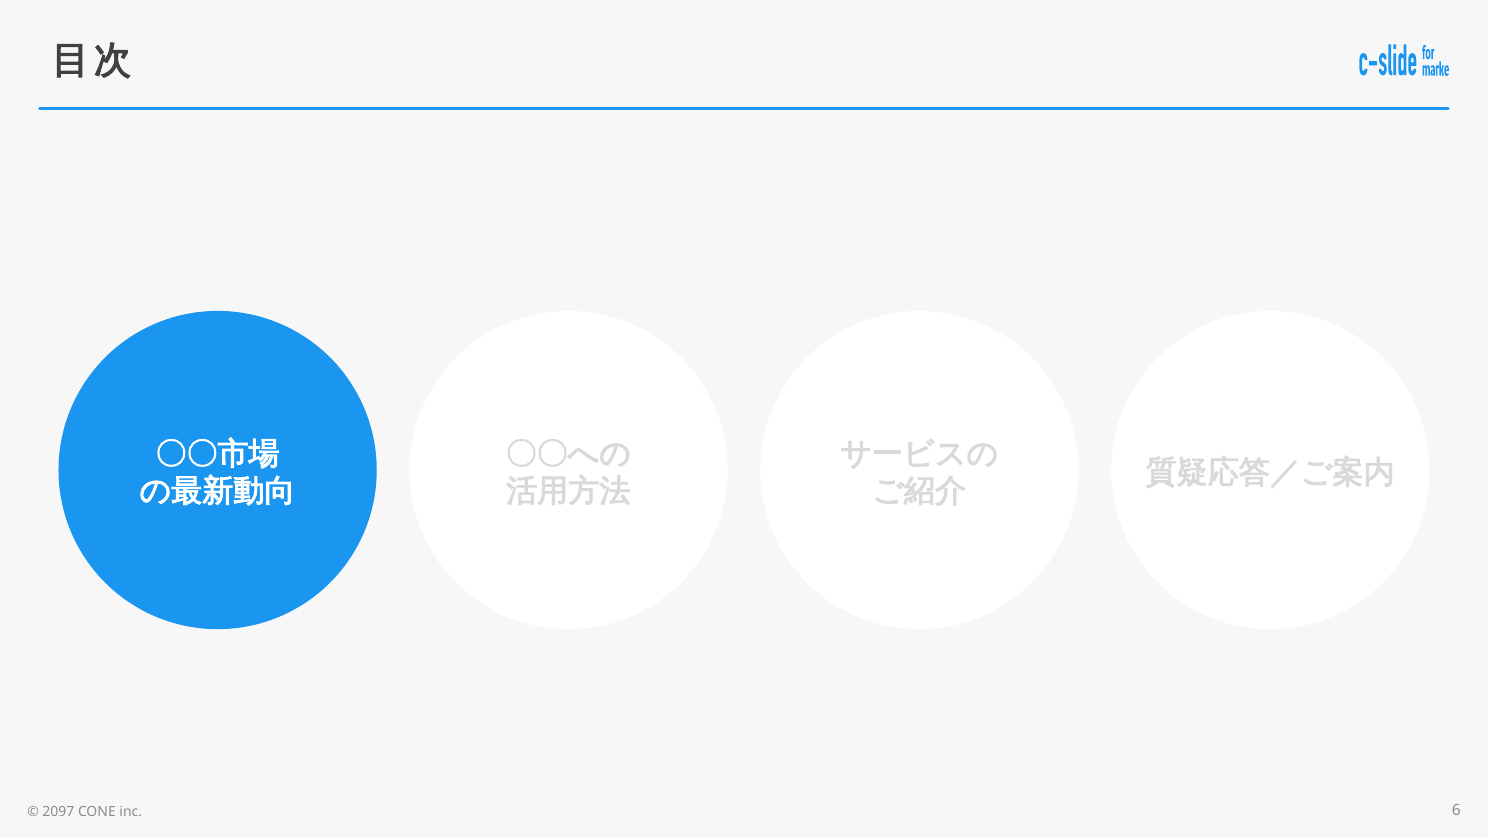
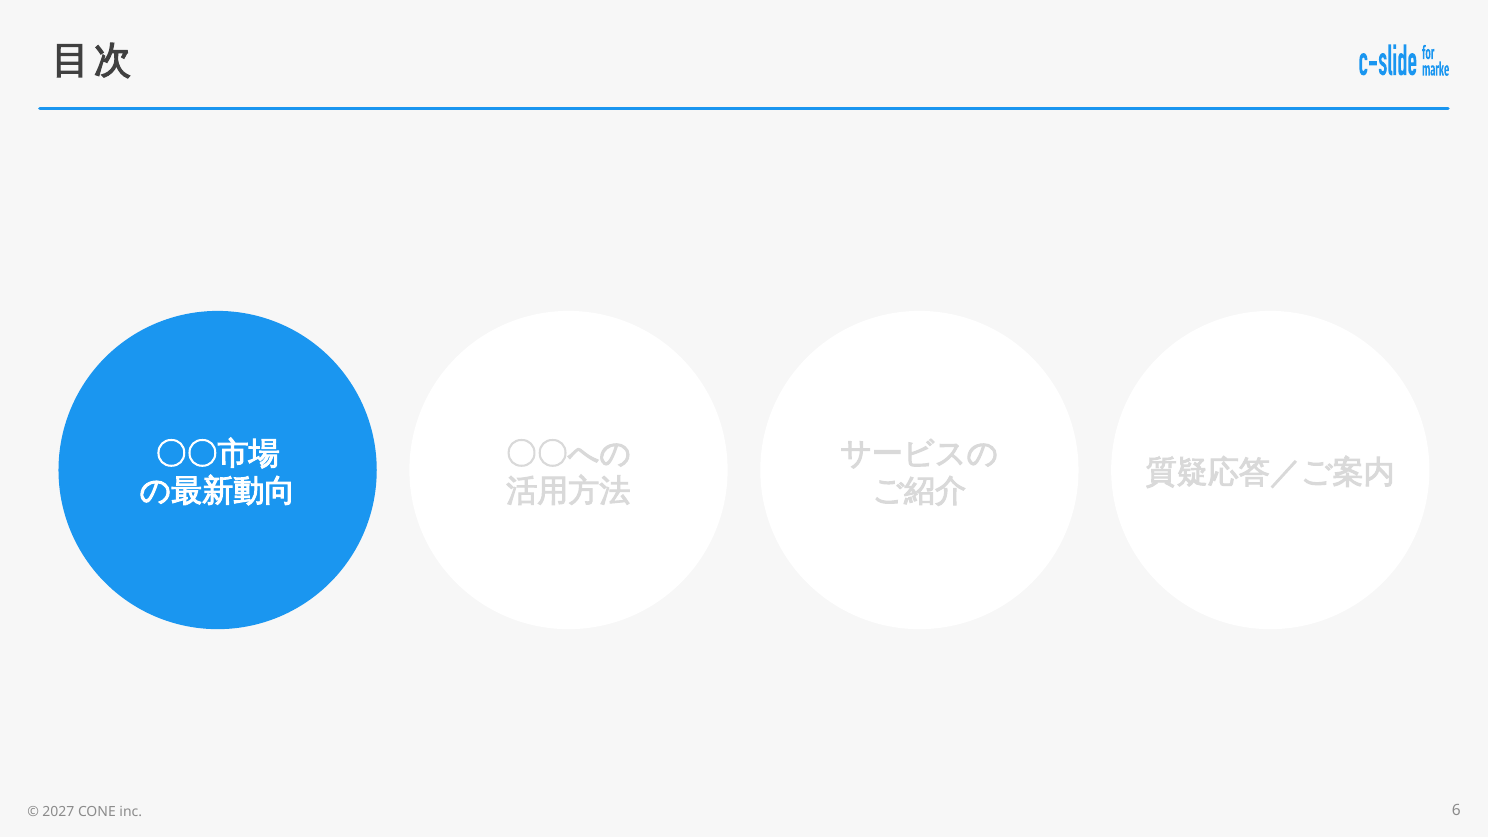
2097: 2097 -> 2027
